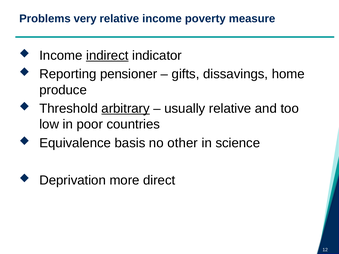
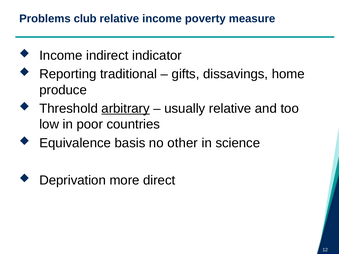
very: very -> club
indirect underline: present -> none
pensioner: pensioner -> traditional
